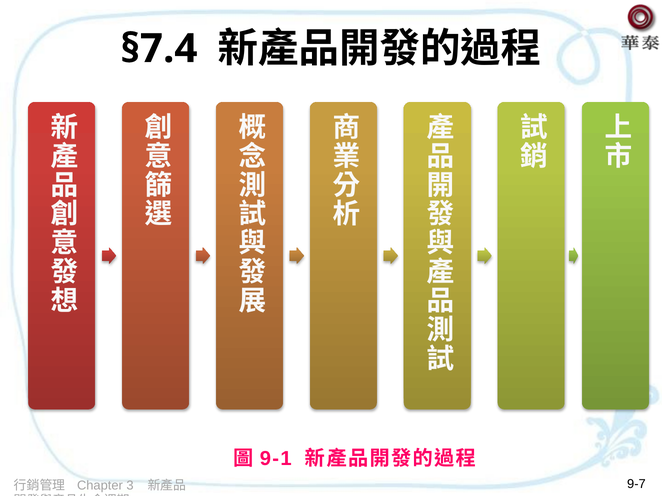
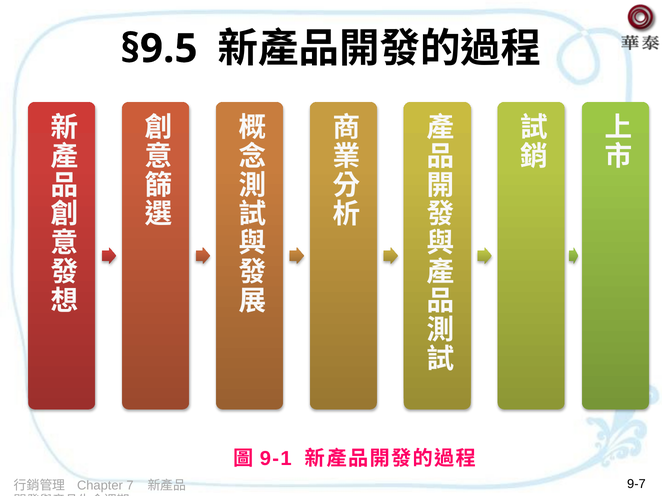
§7.4: §7.4 -> §9.5
3: 3 -> 7
